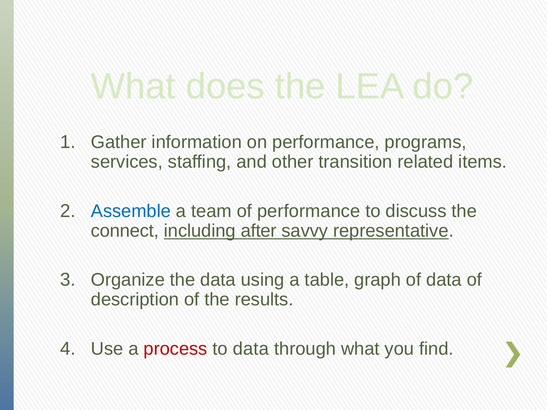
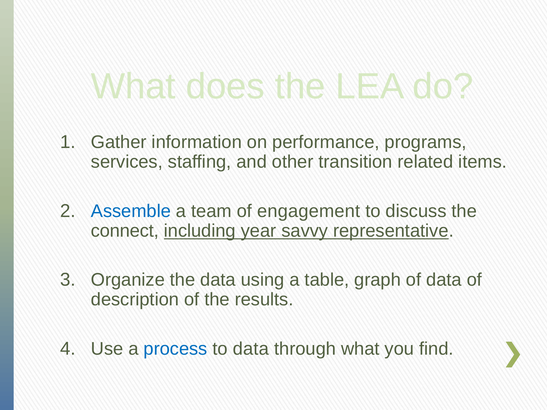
of performance: performance -> engagement
after: after -> year
process colour: red -> blue
